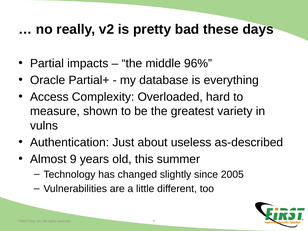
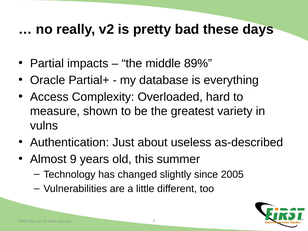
96%: 96% -> 89%
